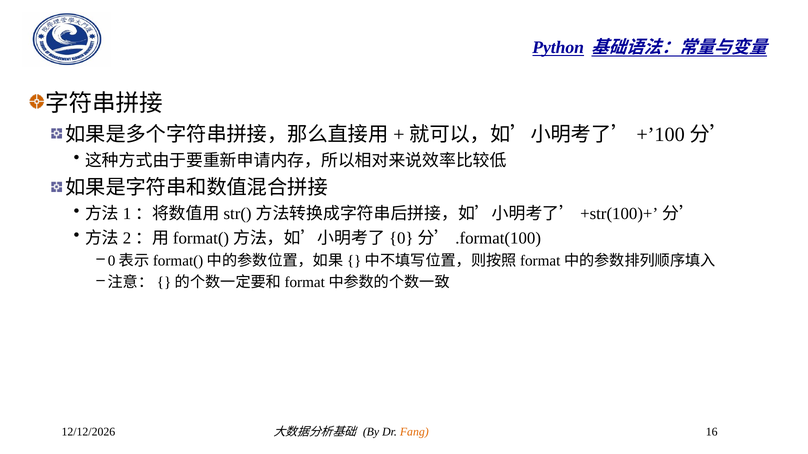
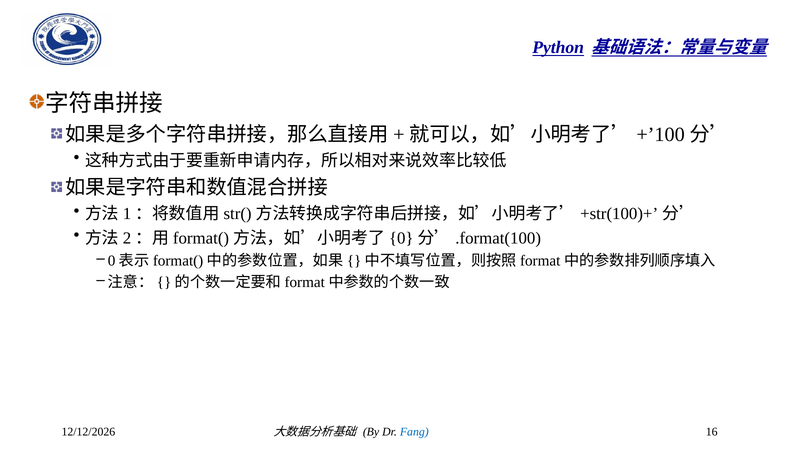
Fang colour: orange -> blue
